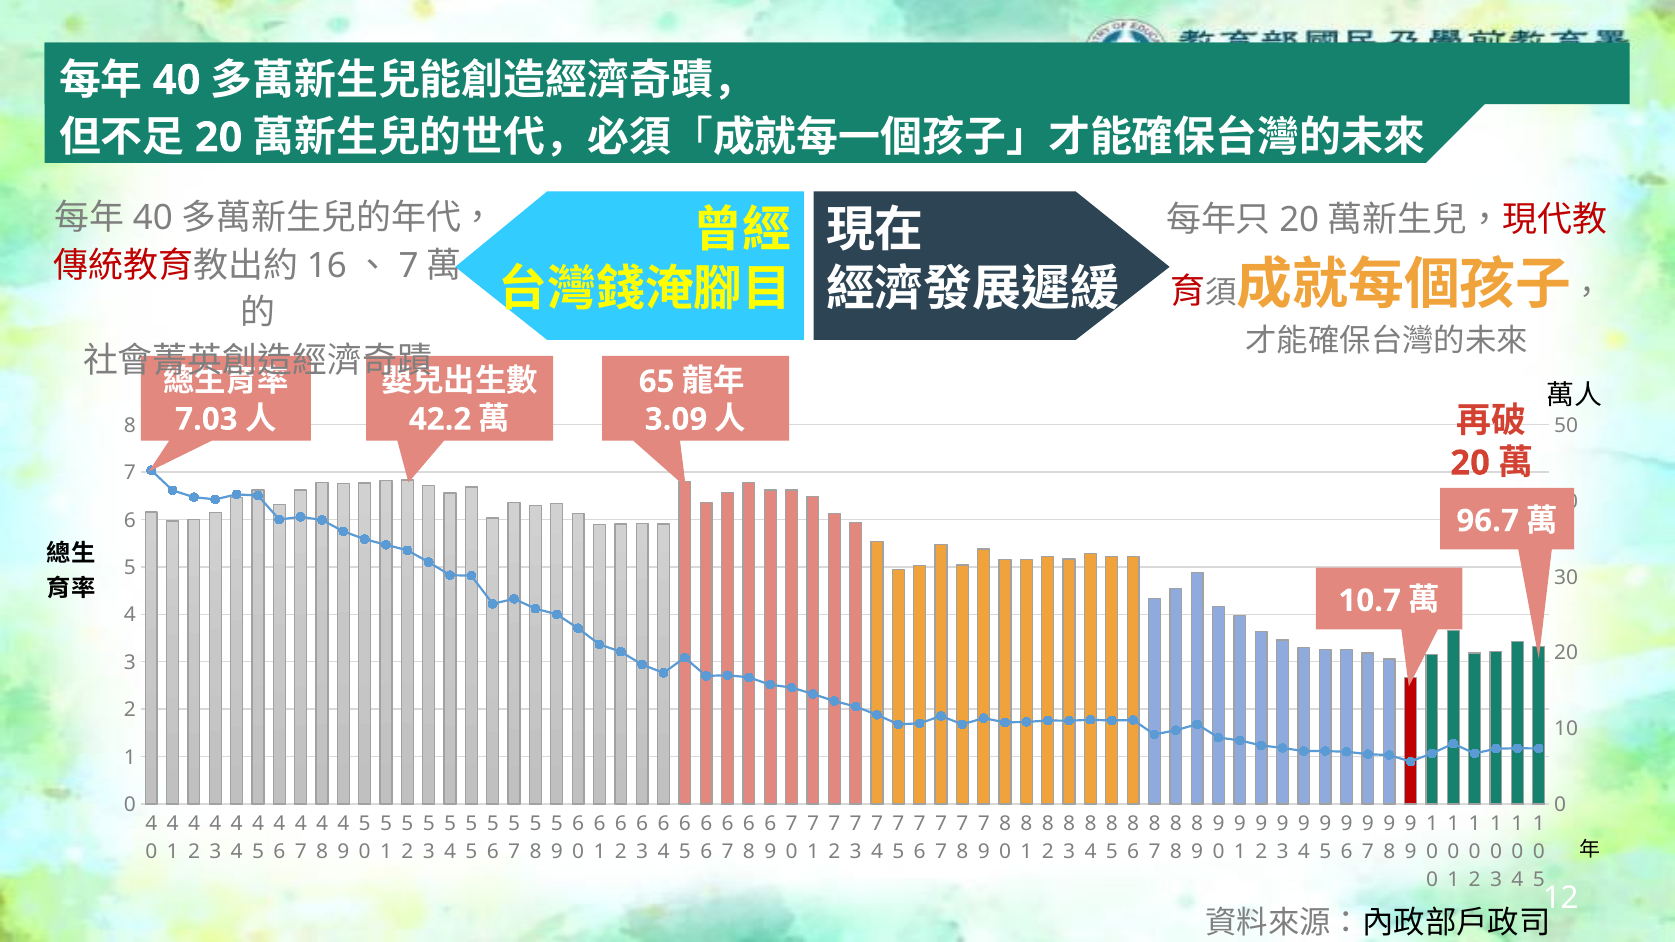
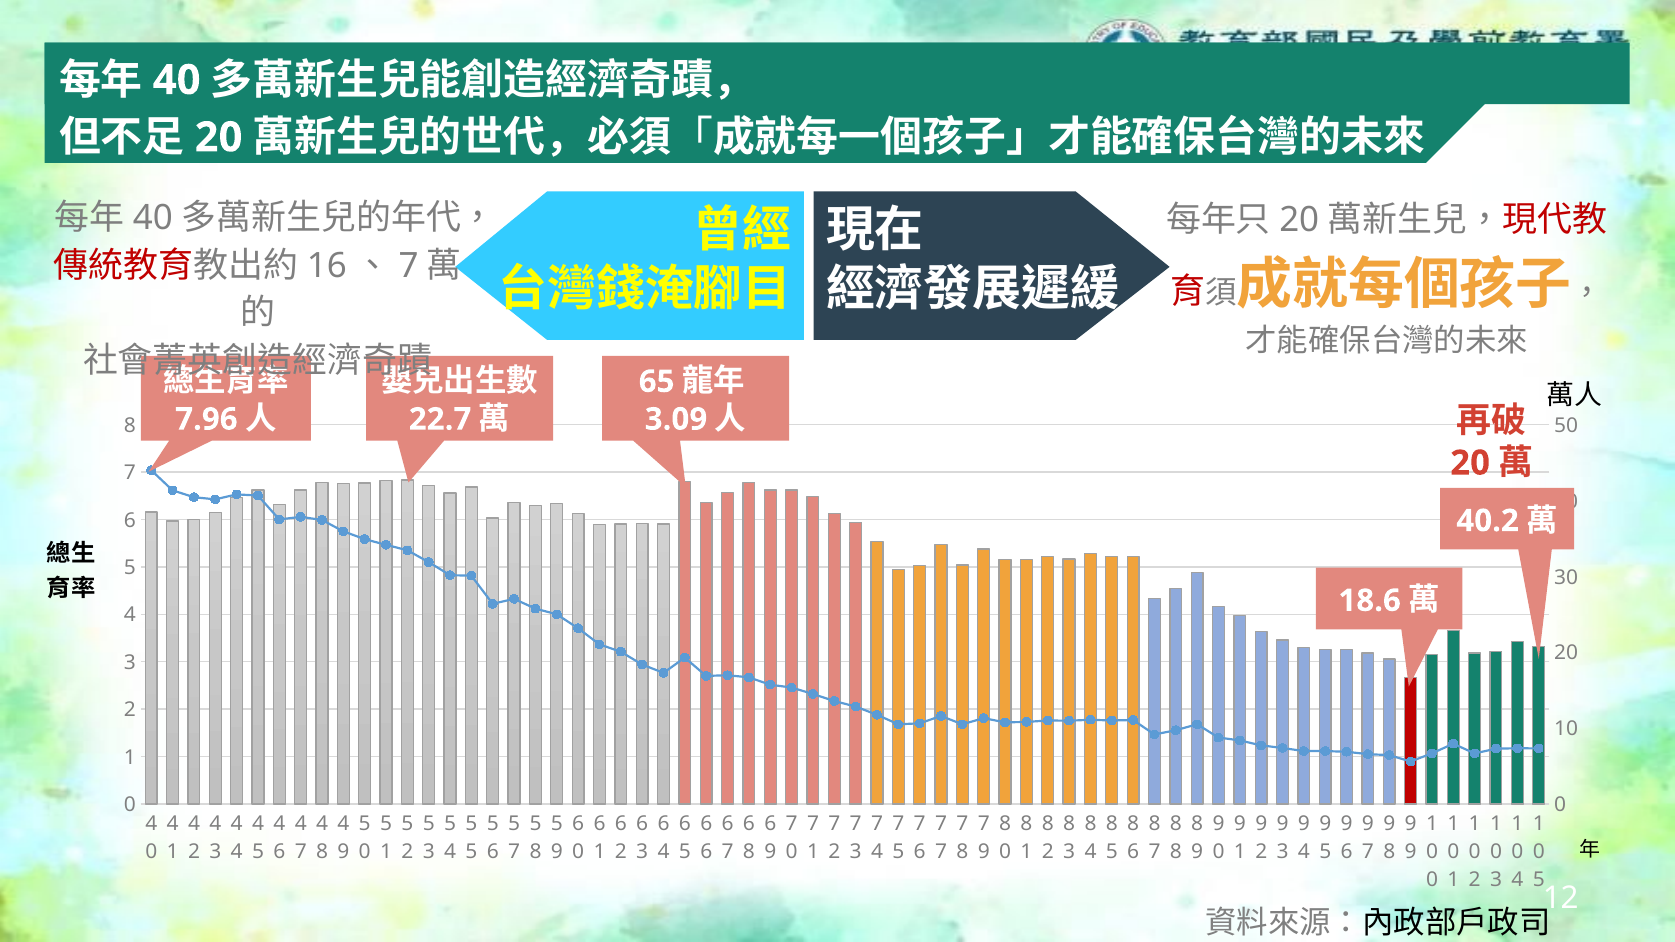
7.03: 7.03 -> 7.96
42.2: 42.2 -> 22.7
96.7: 96.7 -> 40.2
10.7: 10.7 -> 18.6
